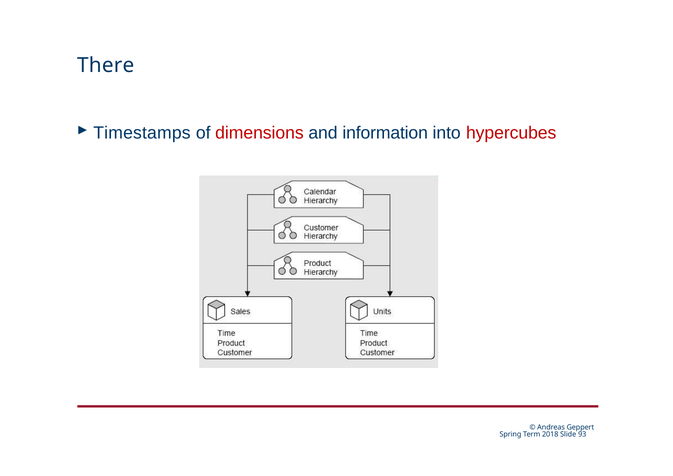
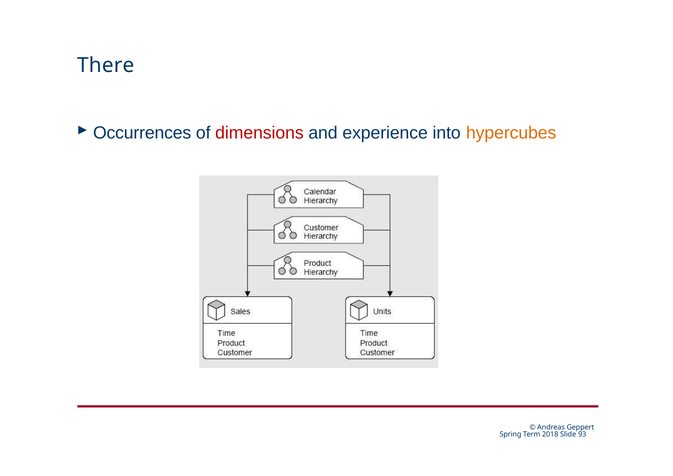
Timestamps: Timestamps -> Occurrences
information: information -> experience
hypercubes colour: red -> orange
